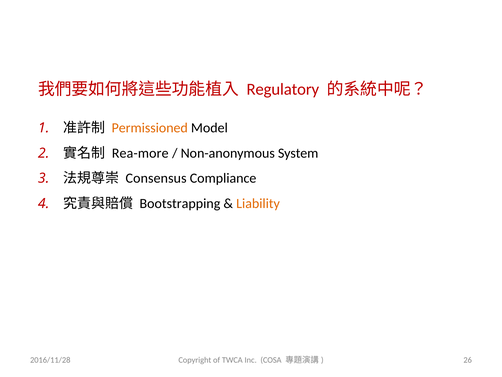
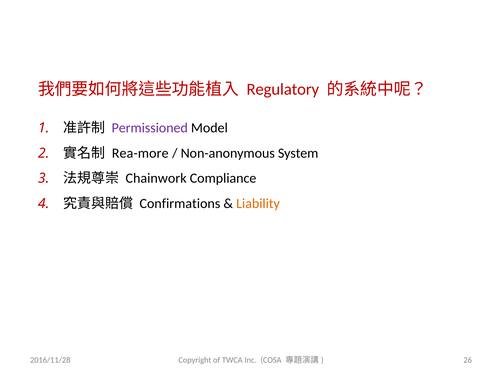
Permissioned colour: orange -> purple
Consensus: Consensus -> Chainwork
Bootstrapping: Bootstrapping -> Confirmations
